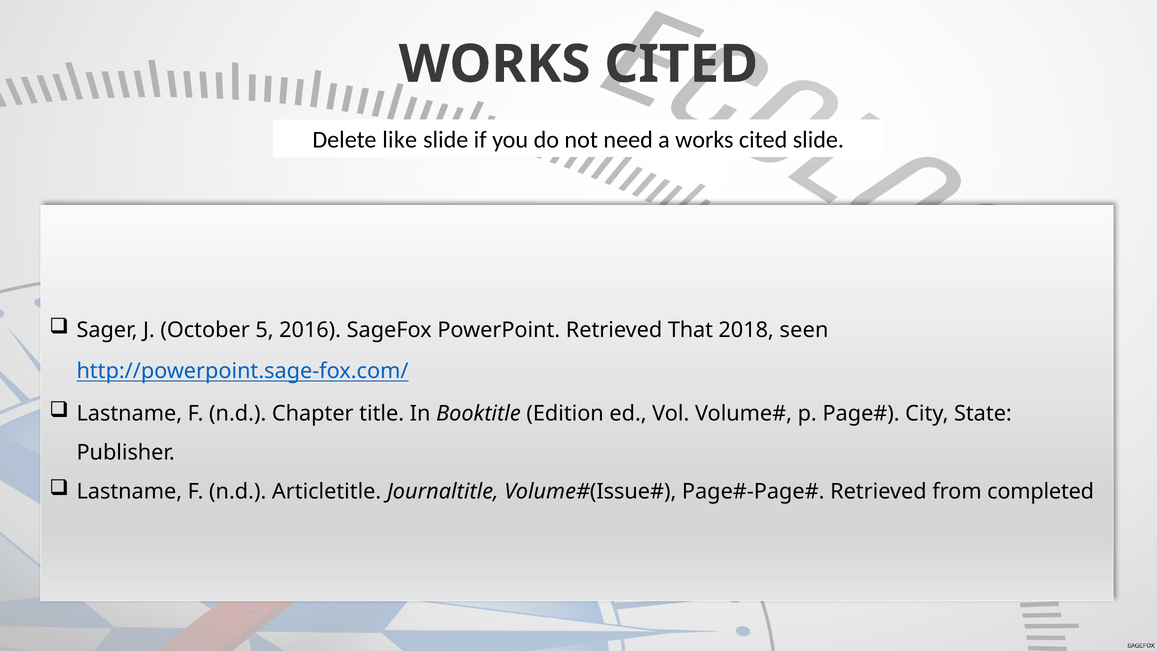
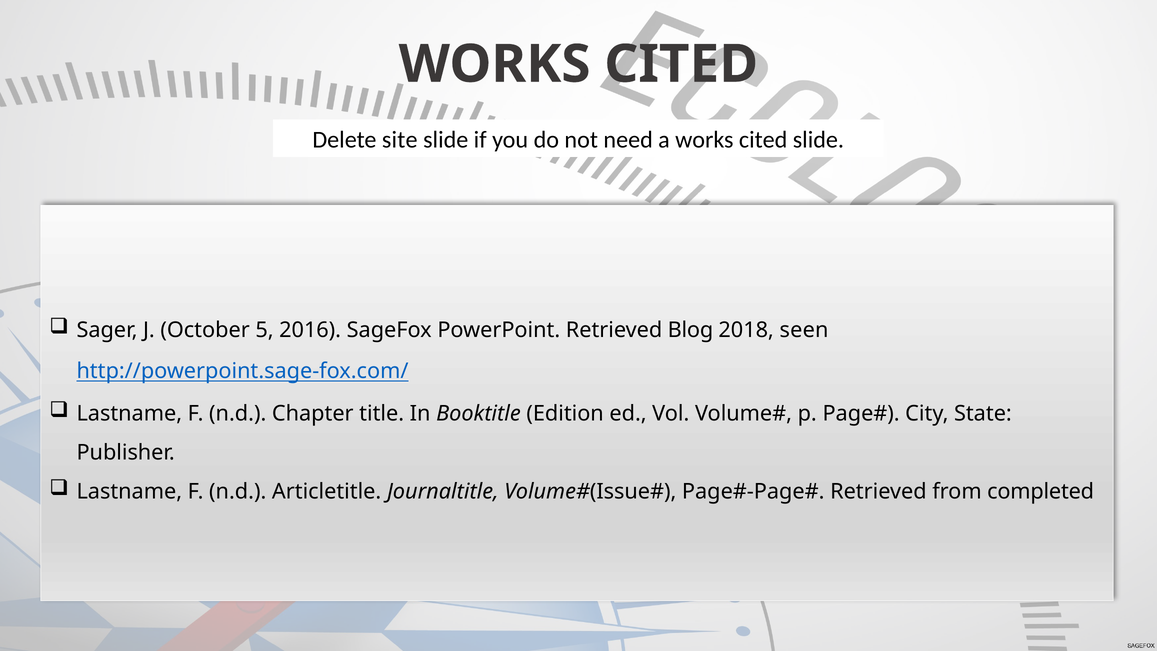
like: like -> site
That: That -> Blog
